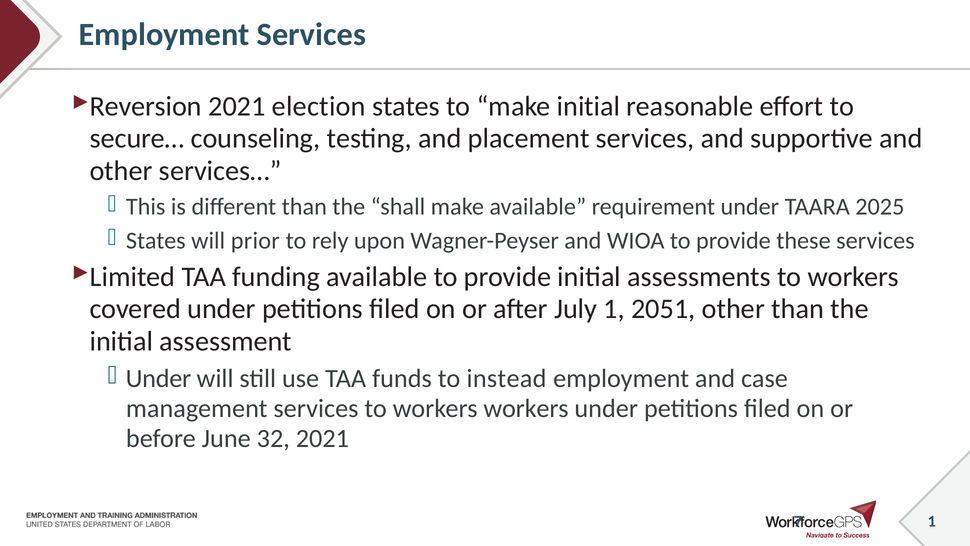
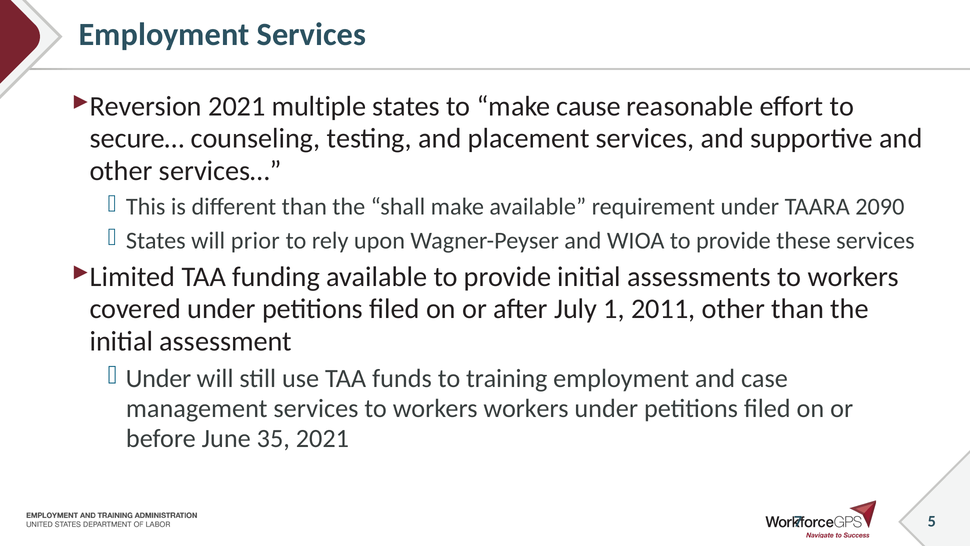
election: election -> multiple
make initial: initial -> cause
2025: 2025 -> 2090
2051: 2051 -> 2011
instead: instead -> training
32: 32 -> 35
7 1: 1 -> 5
